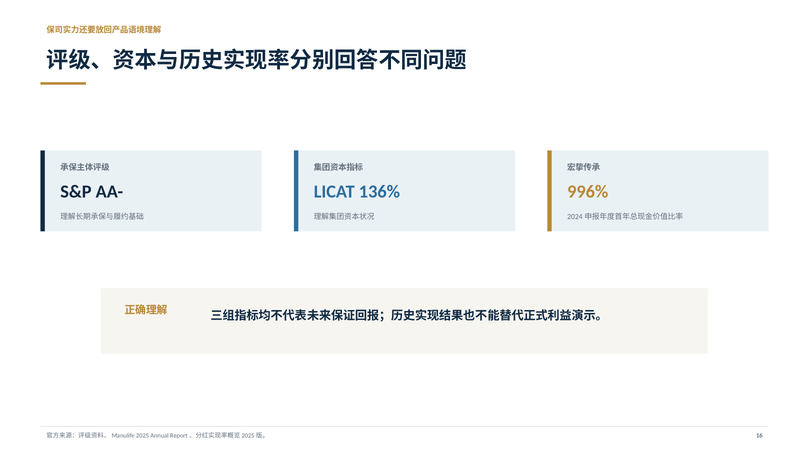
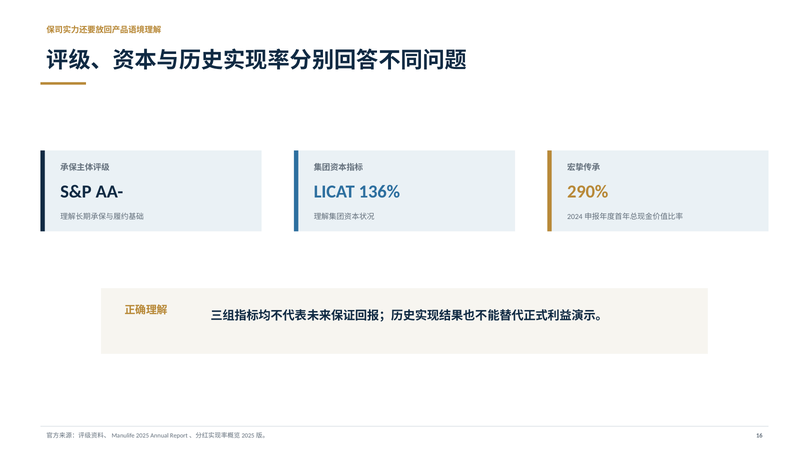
996%: 996% -> 290%
